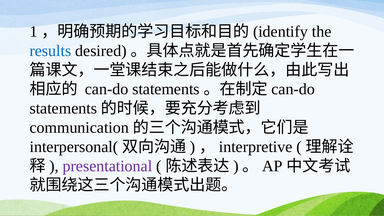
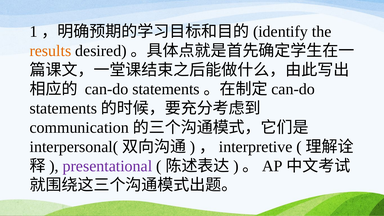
results colour: blue -> orange
